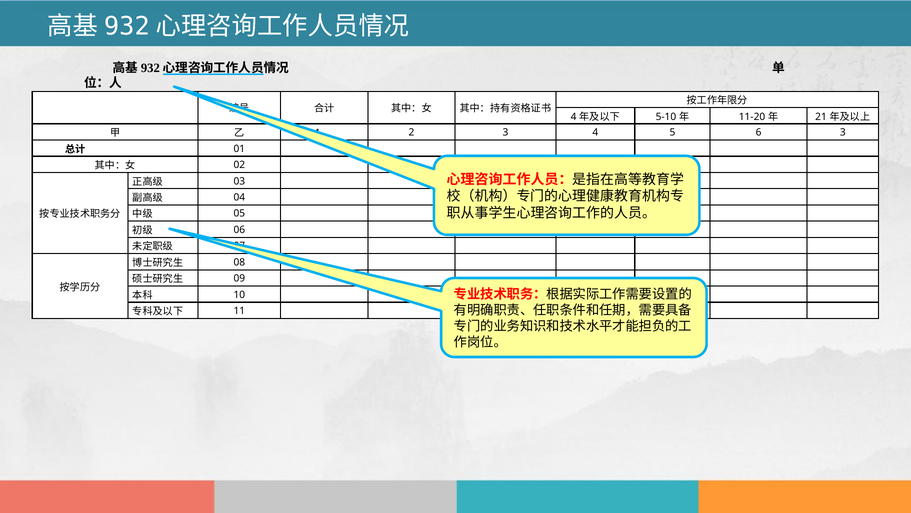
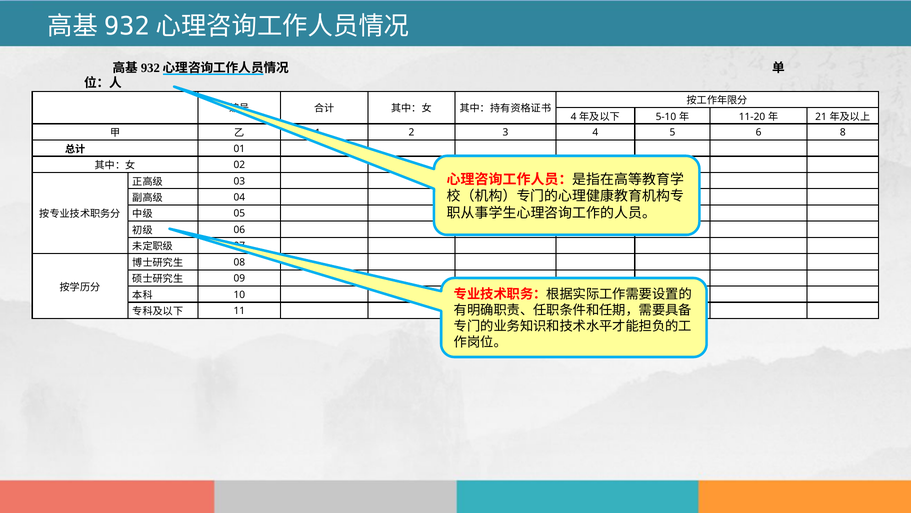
6 3: 3 -> 8
